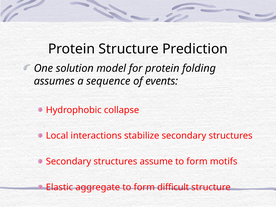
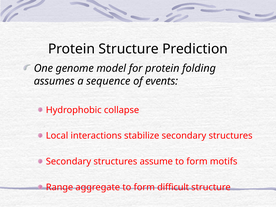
solution: solution -> genome
Elastic: Elastic -> Range
